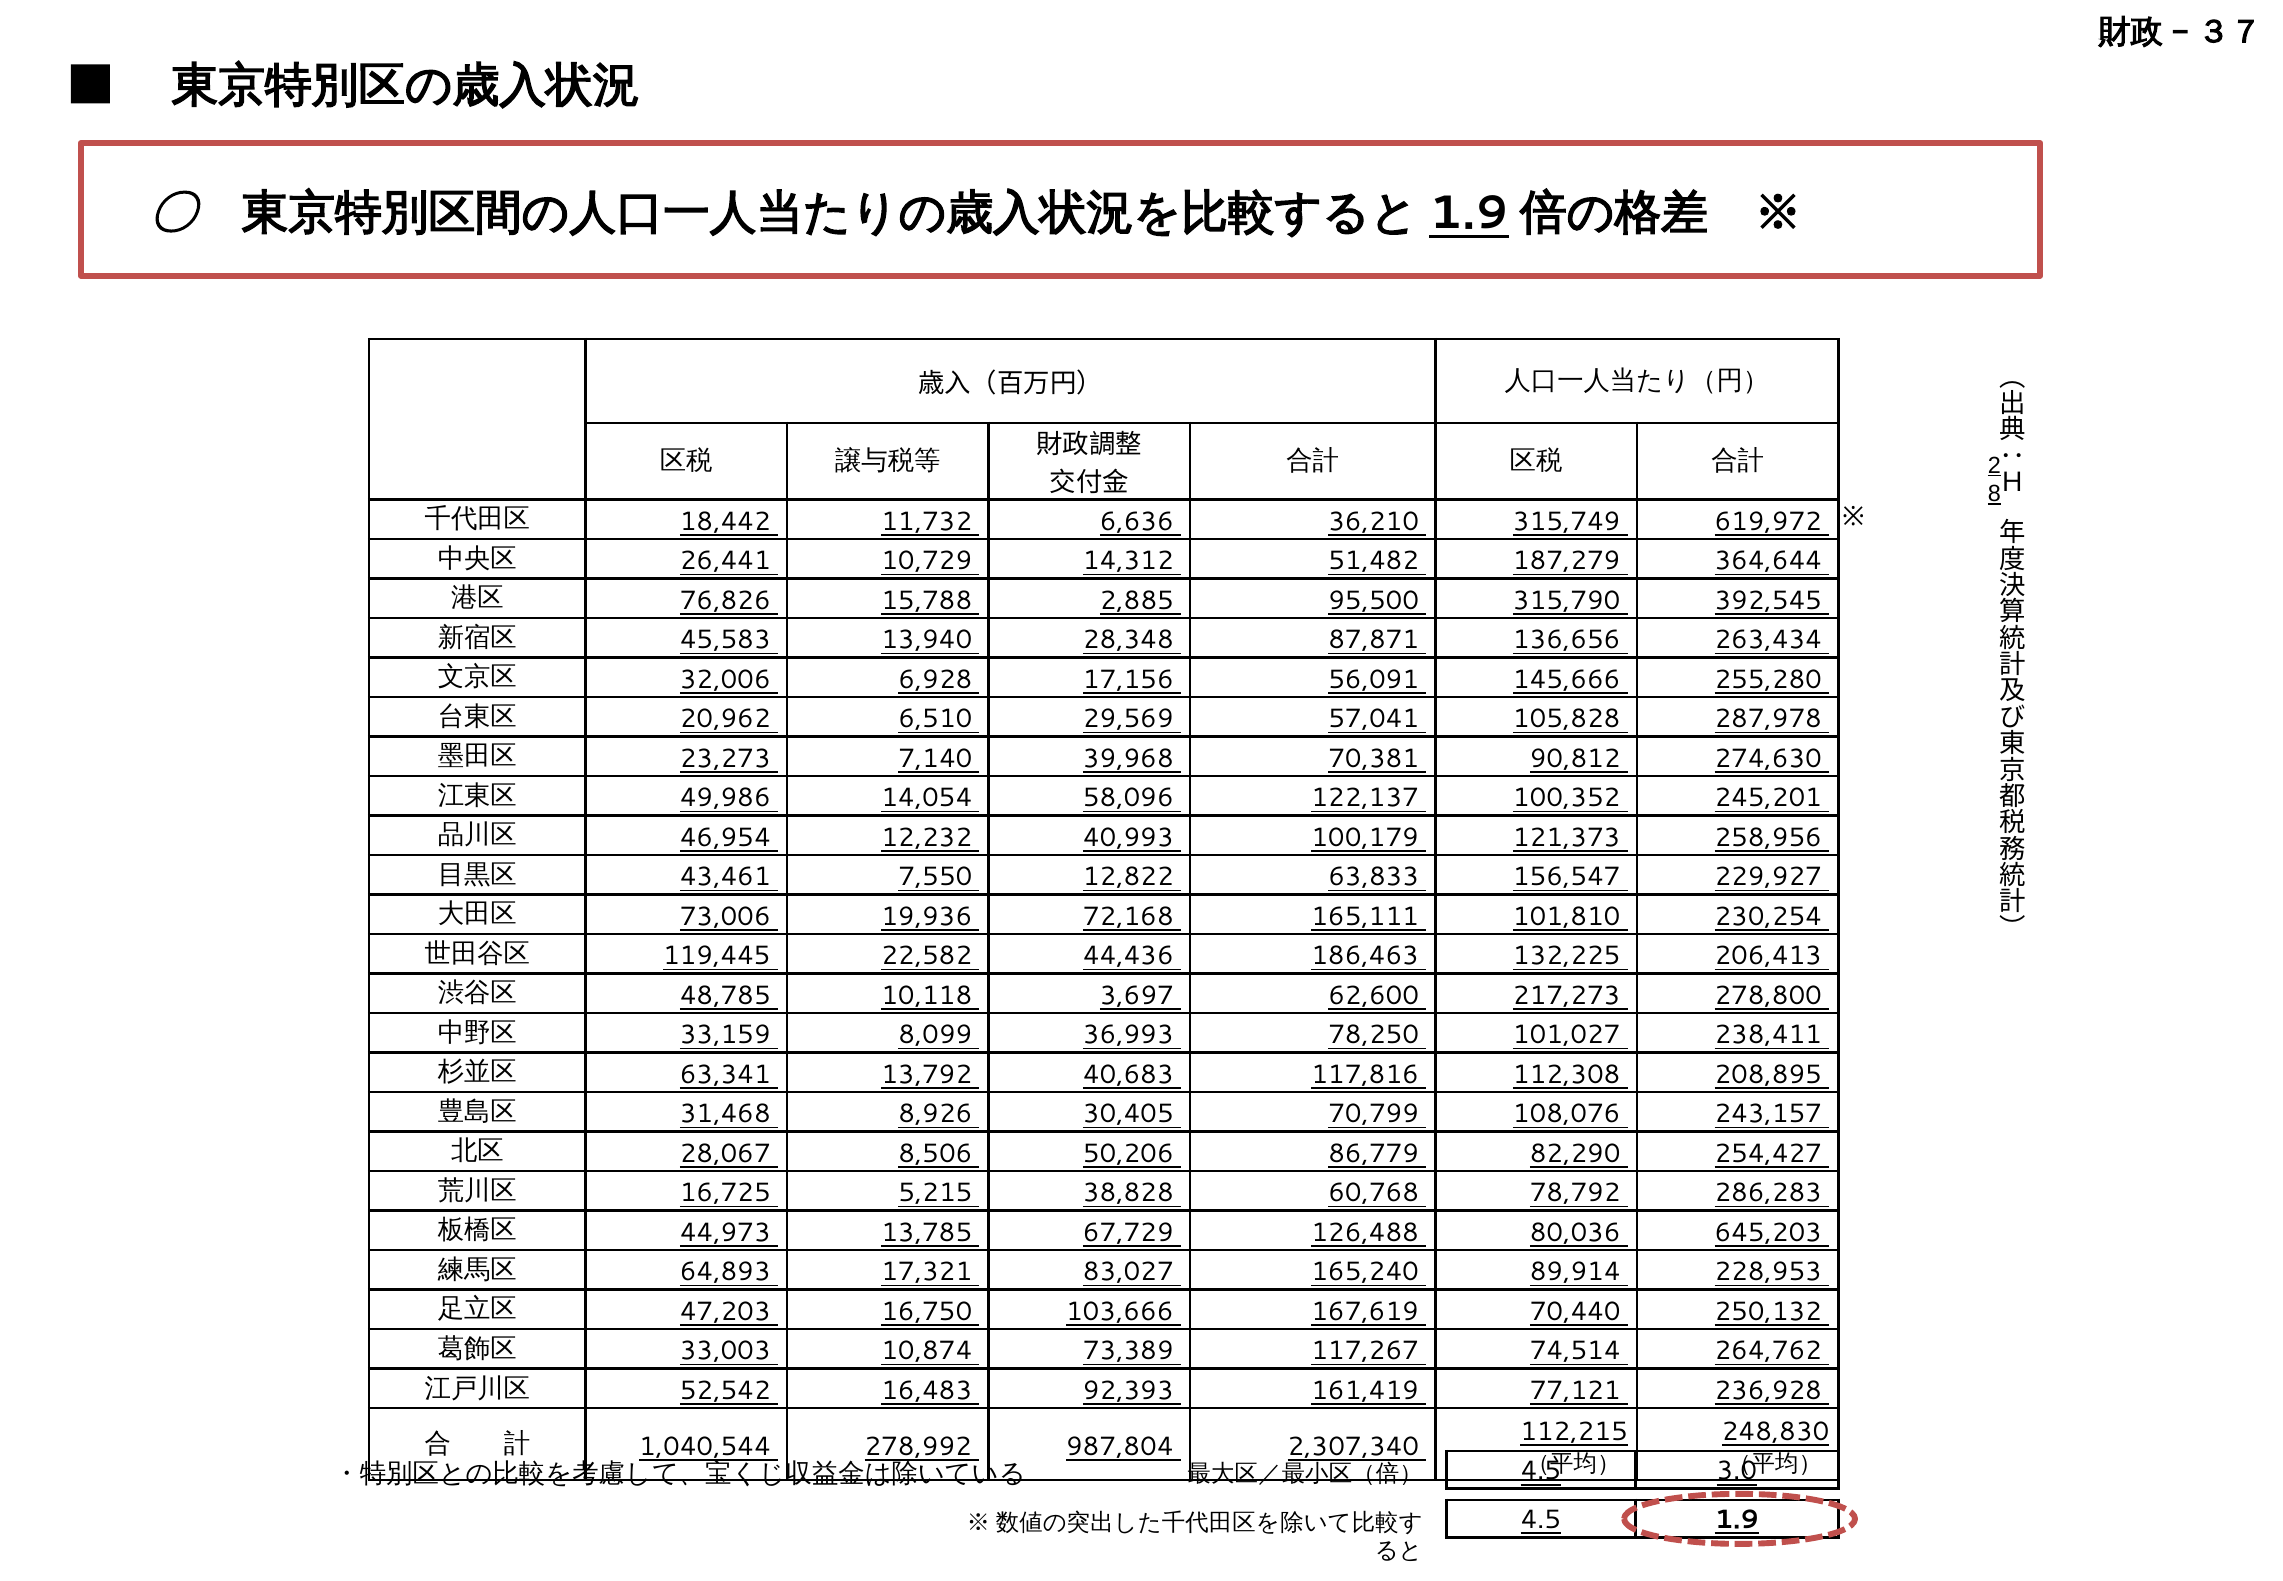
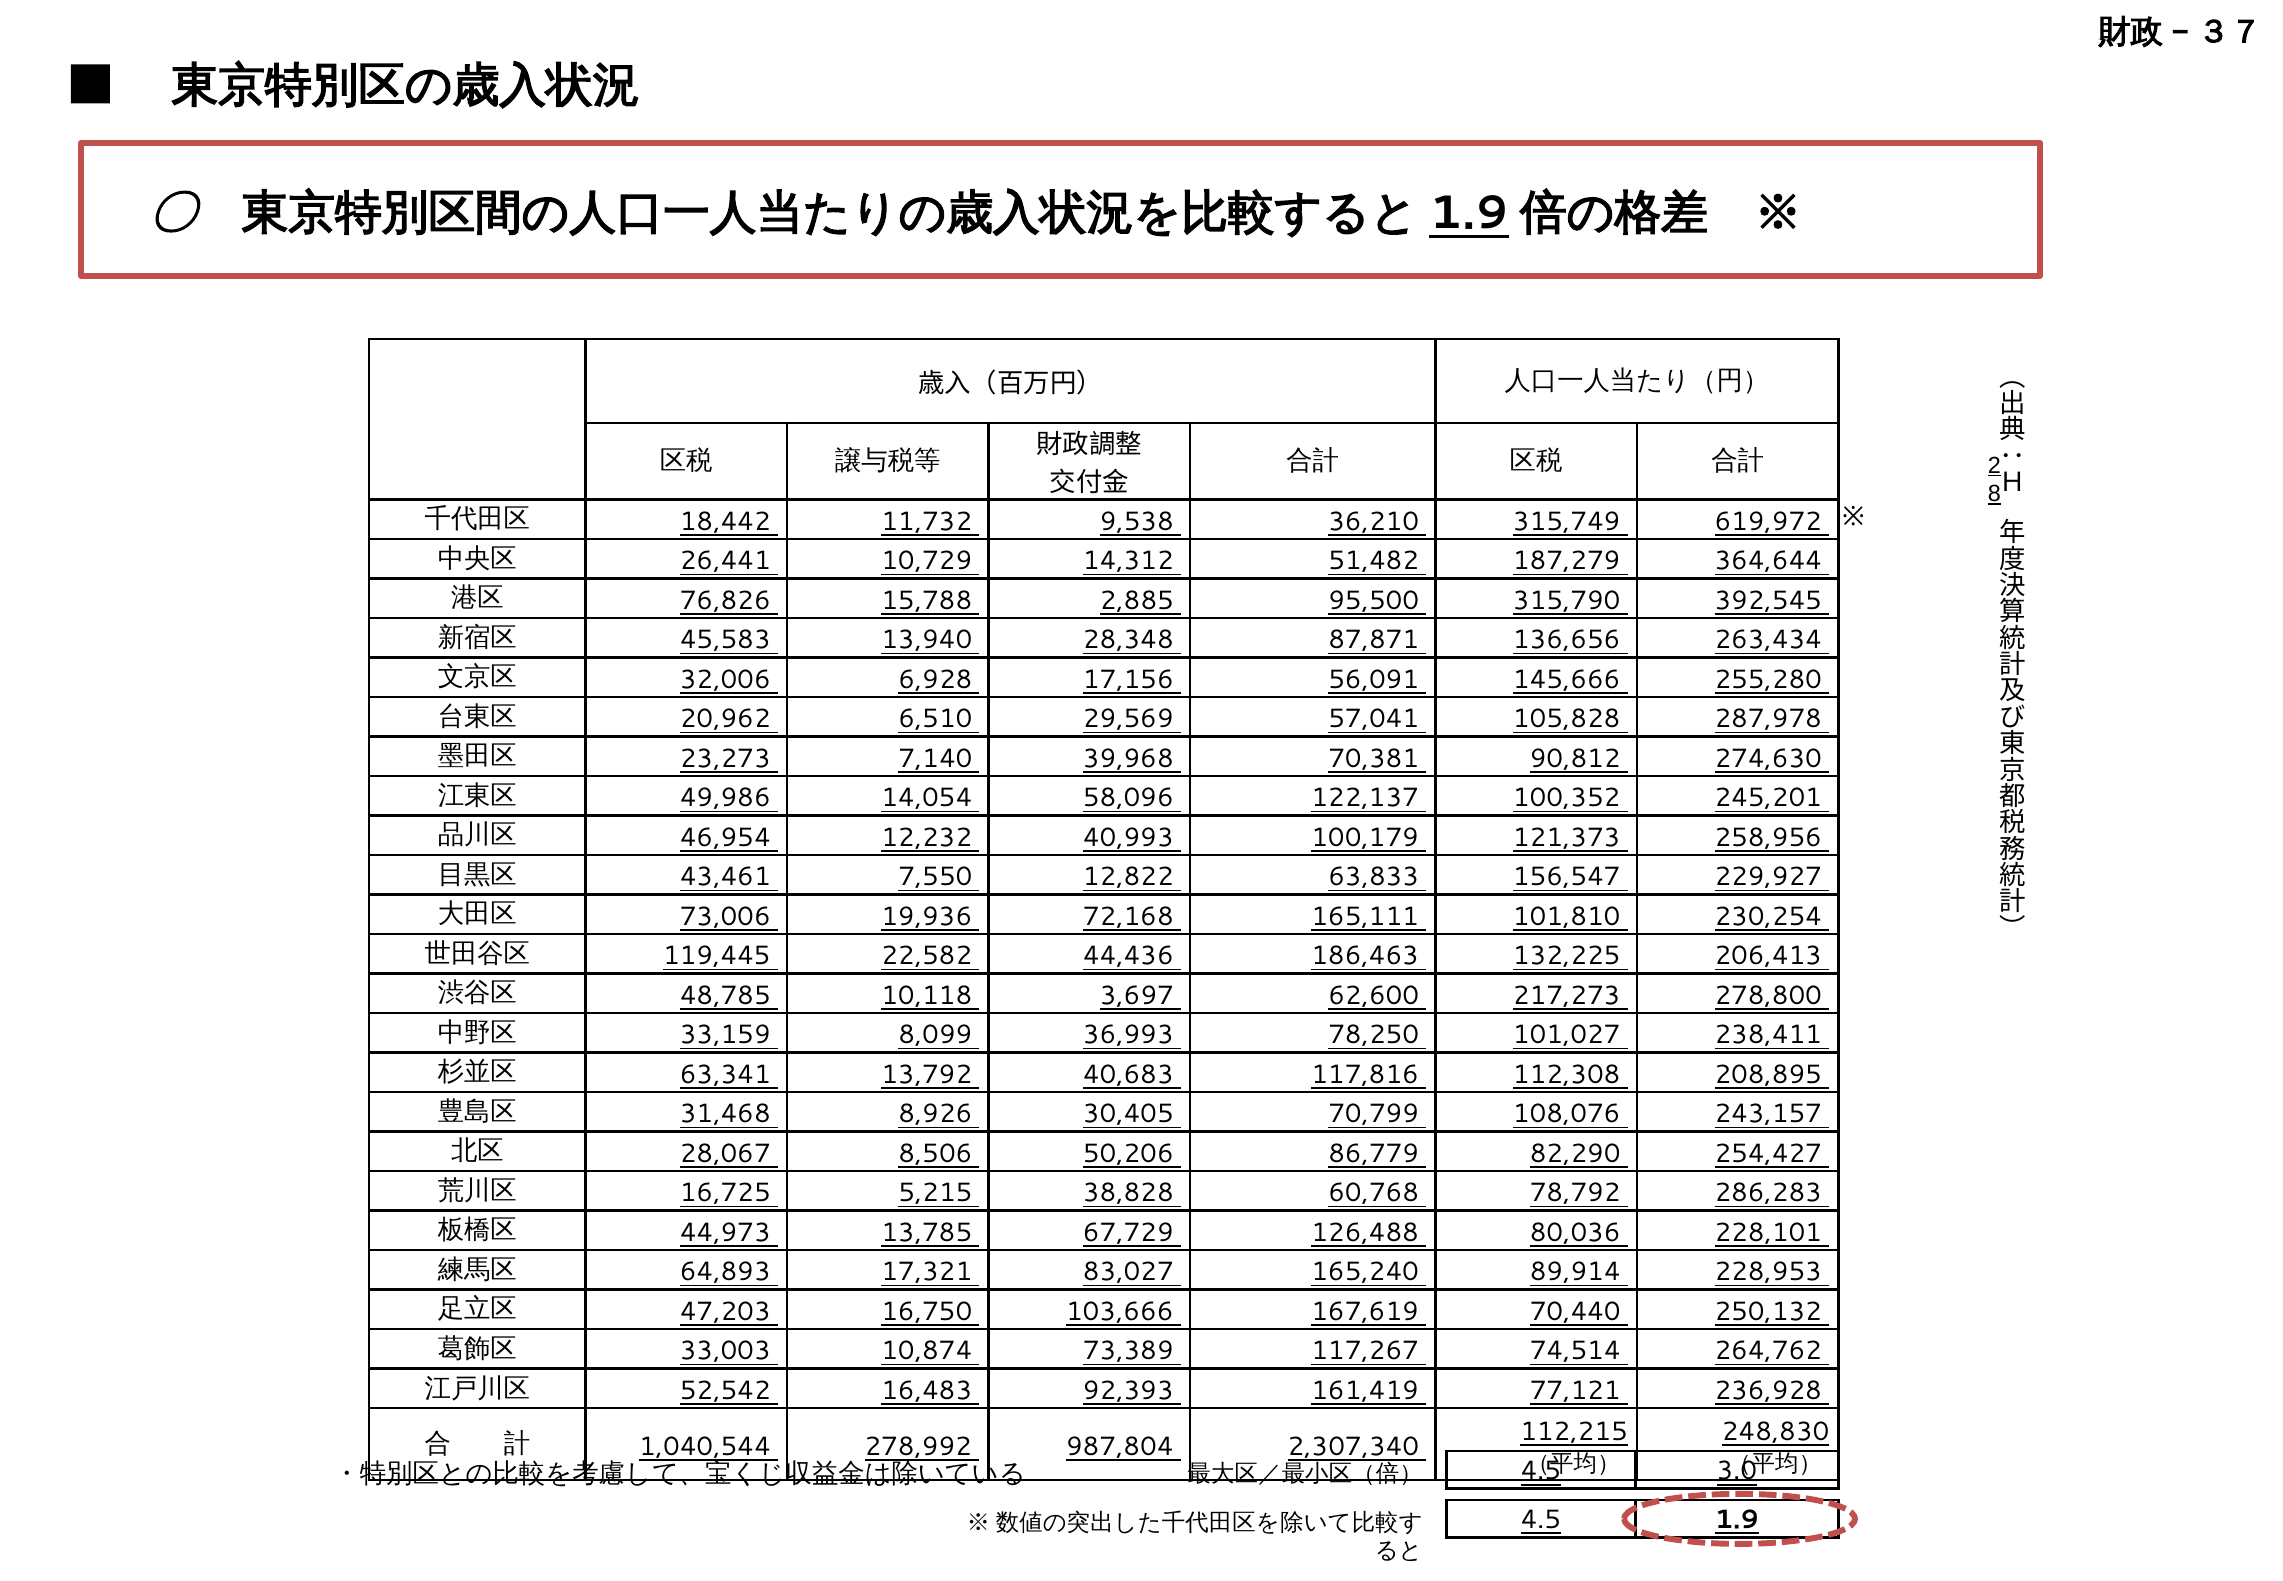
6,636: 6,636 -> 9,538
645,203: 645,203 -> 228,101
